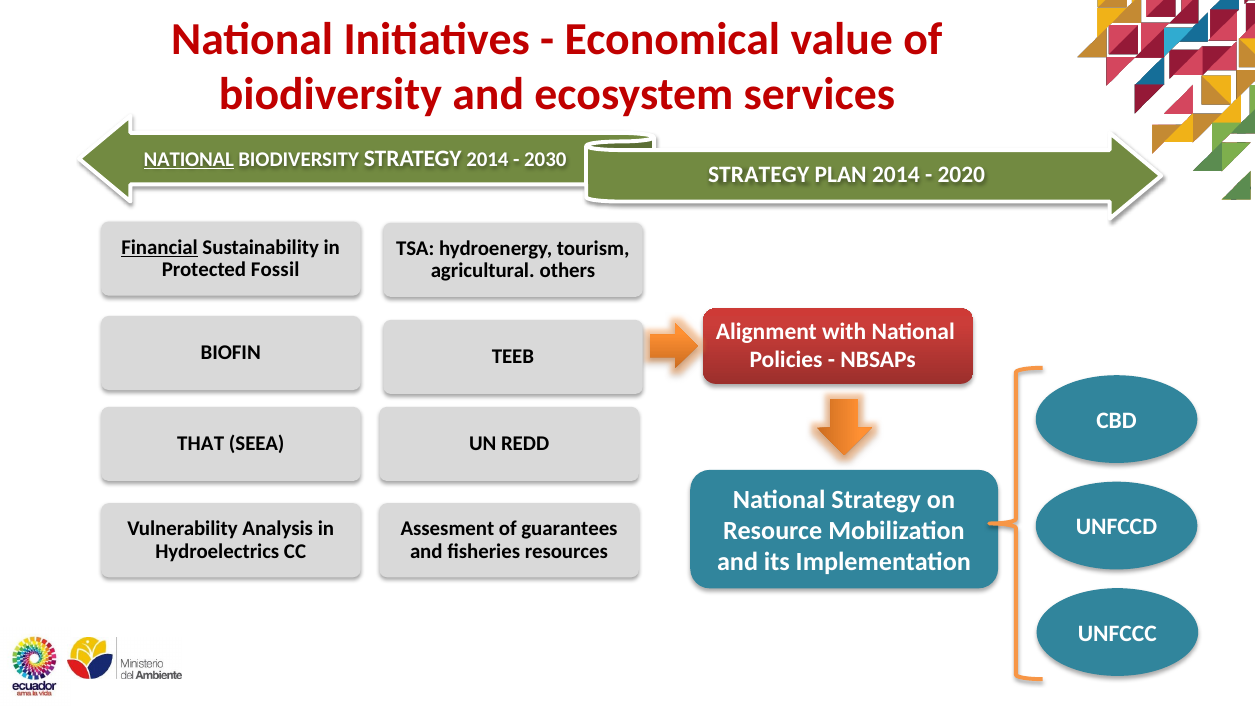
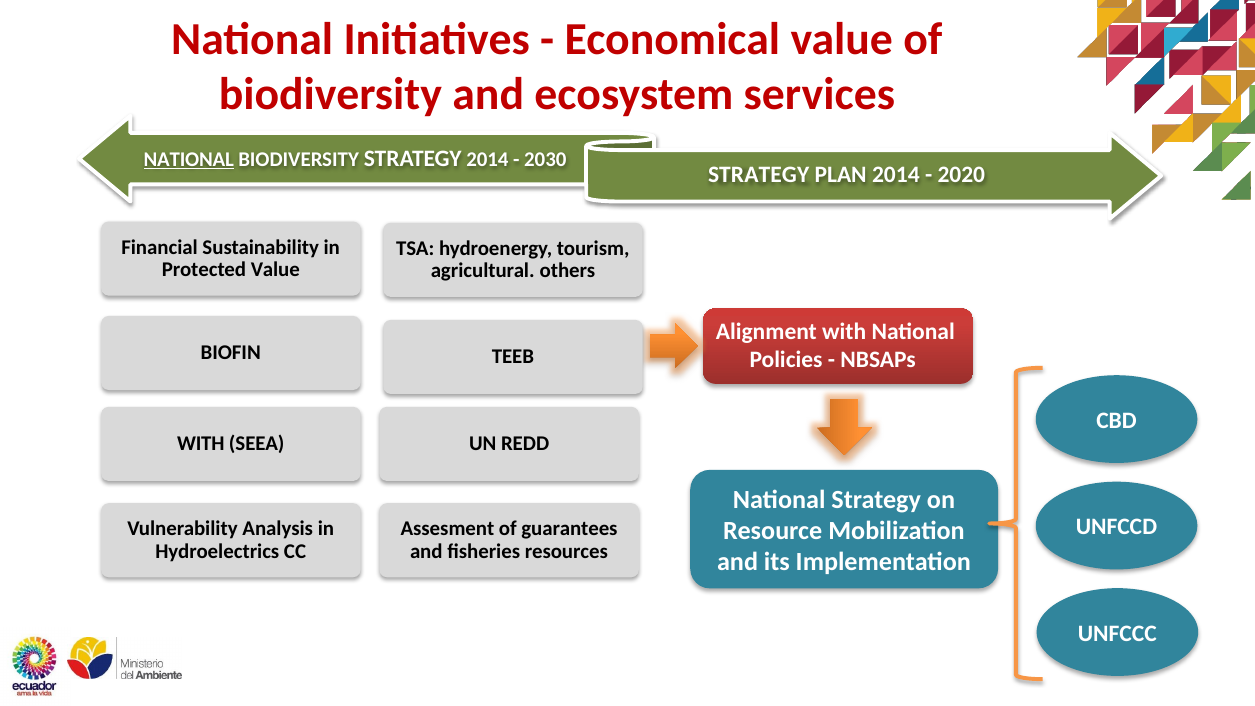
Financial underline: present -> none
Protected Fossil: Fossil -> Value
THAT at (201, 444): THAT -> WITH
